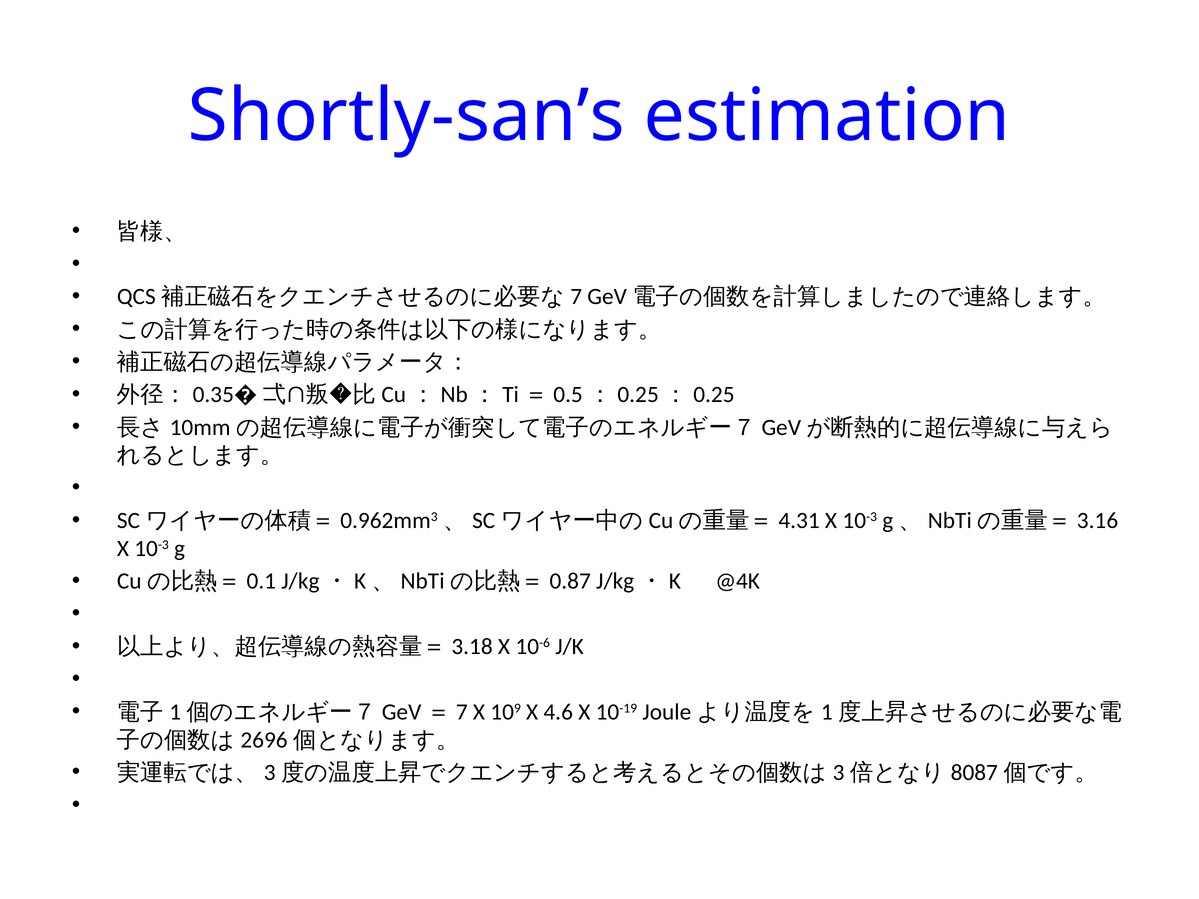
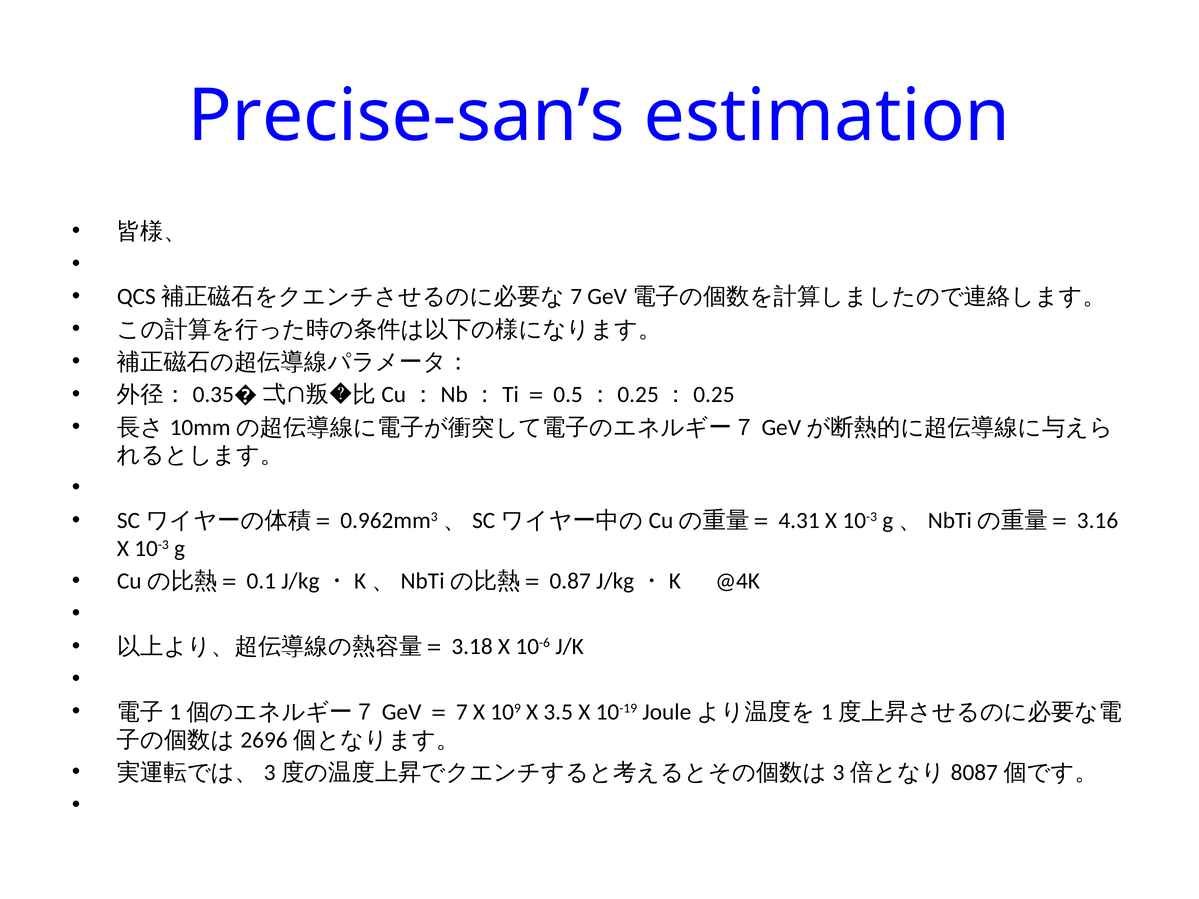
Shortly-san’s: Shortly-san’s -> Precise-san’s
4.6: 4.6 -> 3.5
